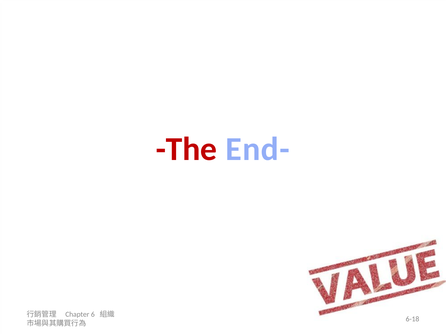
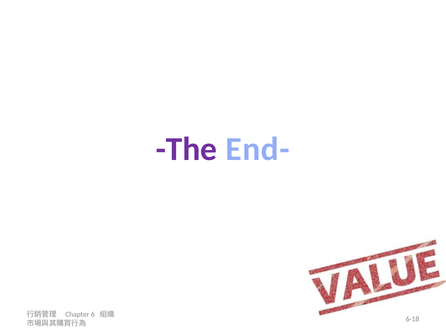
The colour: red -> purple
